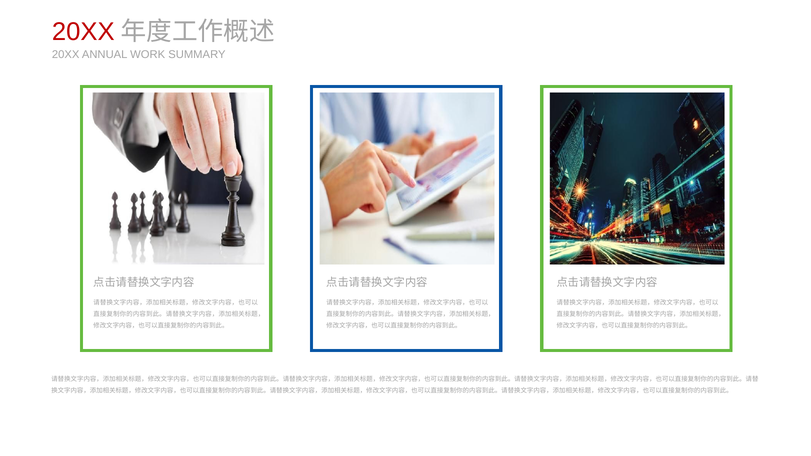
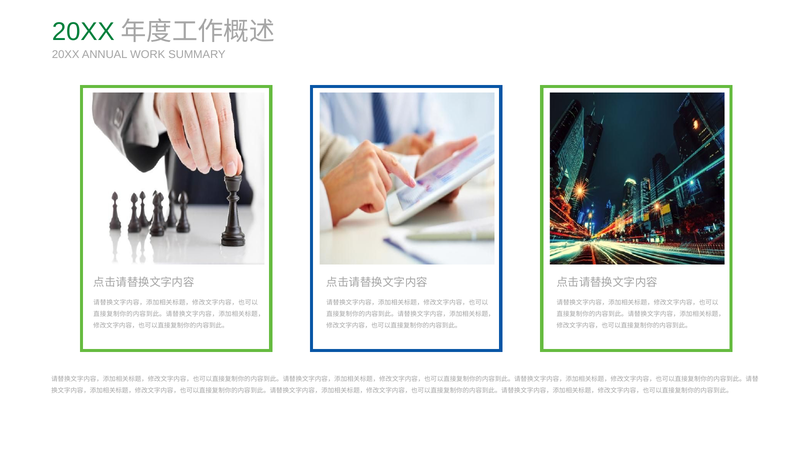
20XX at (83, 32) colour: red -> green
